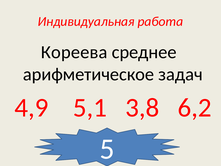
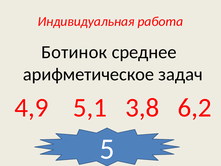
Кореева: Кореева -> Ботинок
